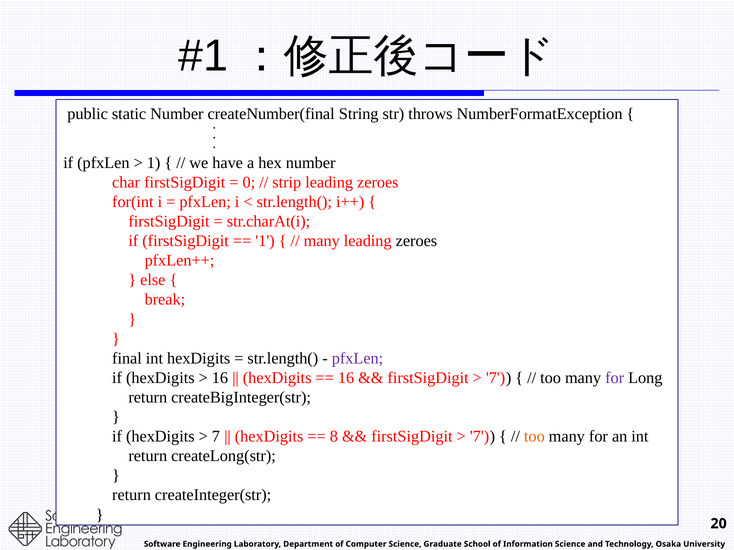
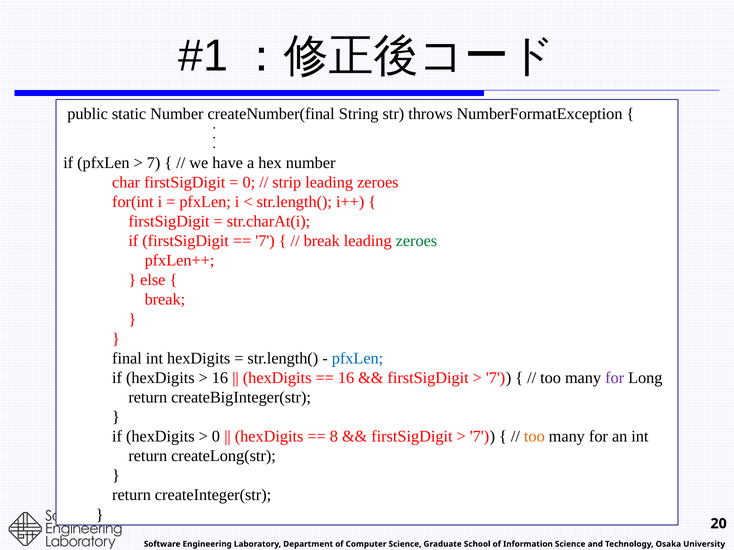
1 at (154, 163): 1 -> 7
1 at (265, 241): 1 -> 7
many at (322, 241): many -> break
zeroes at (416, 241) colour: black -> green
pfxLen at (358, 359) colour: purple -> blue
7 at (216, 437): 7 -> 0
